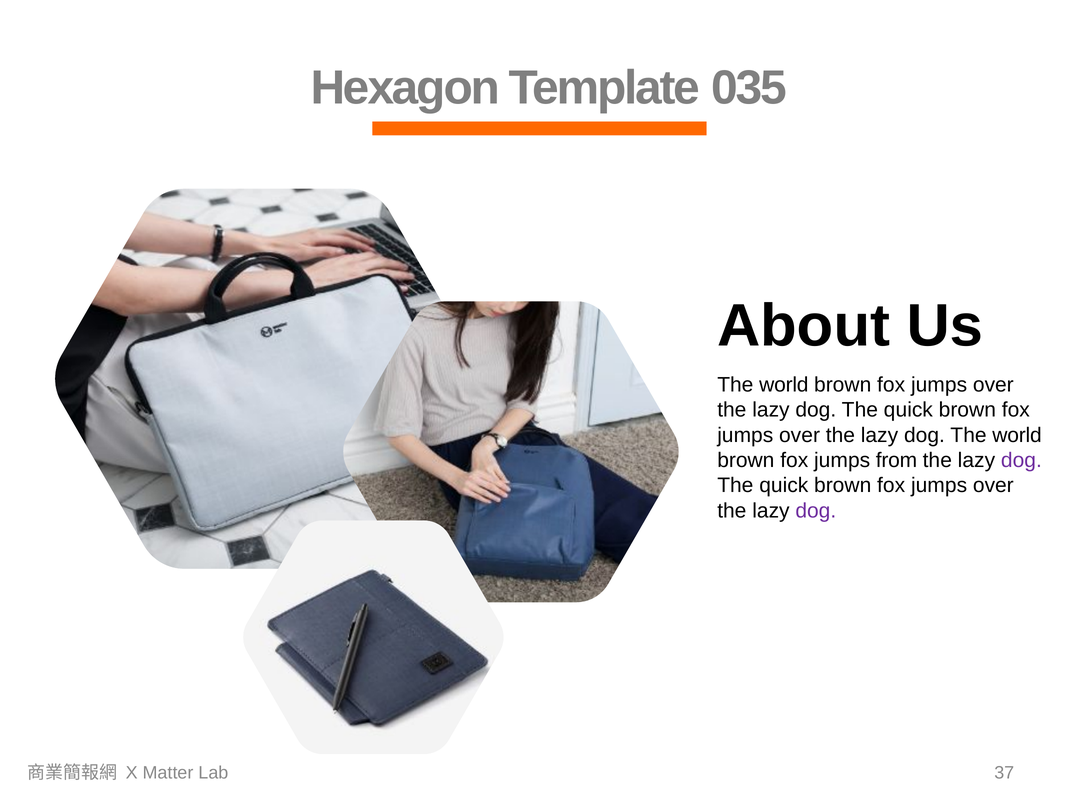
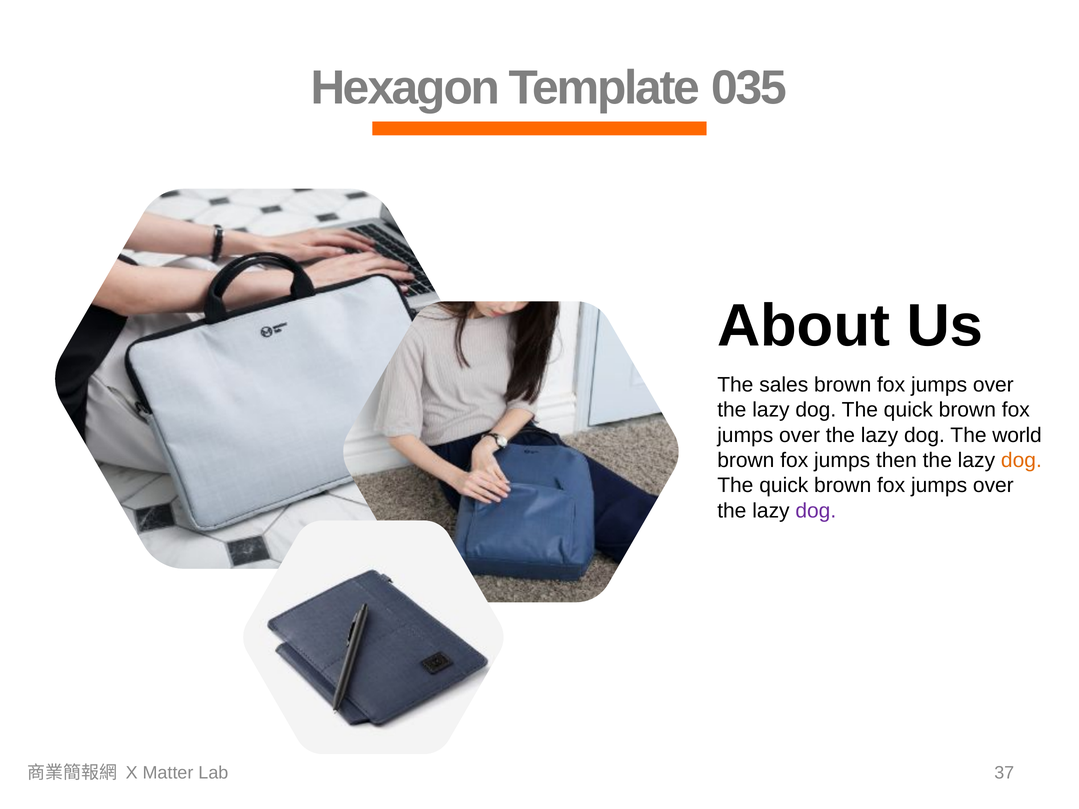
world at (784, 385): world -> sales
from: from -> then
dog at (1021, 460) colour: purple -> orange
